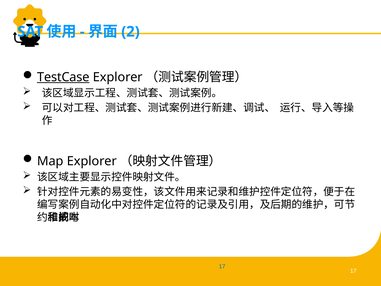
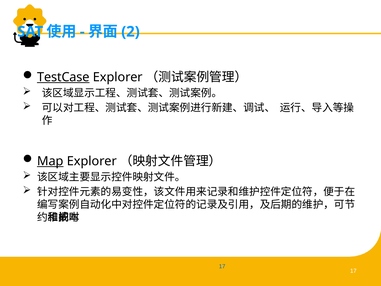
Map underline: none -> present
